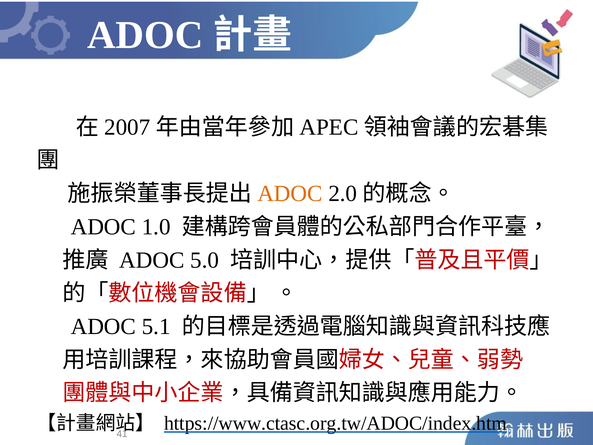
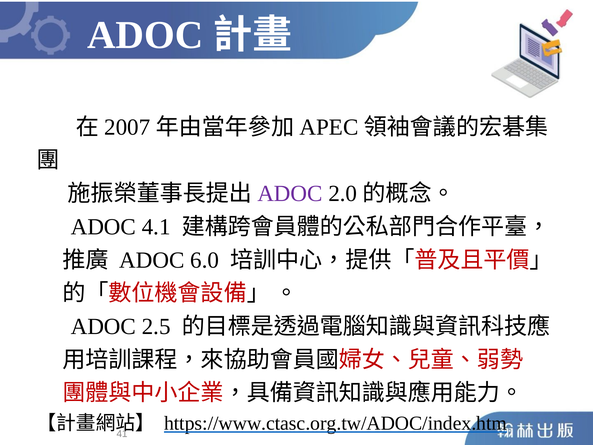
ADOC at (290, 193) colour: orange -> purple
1.0: 1.0 -> 4.1
5.0: 5.0 -> 6.0
5.1: 5.1 -> 2.5
